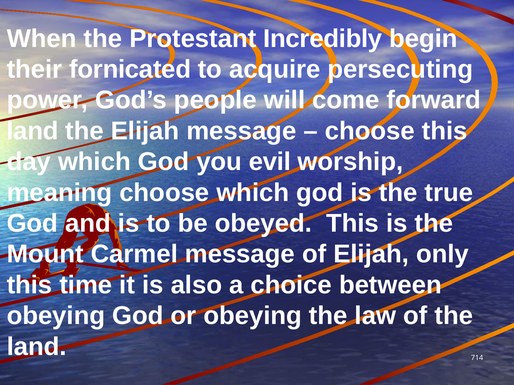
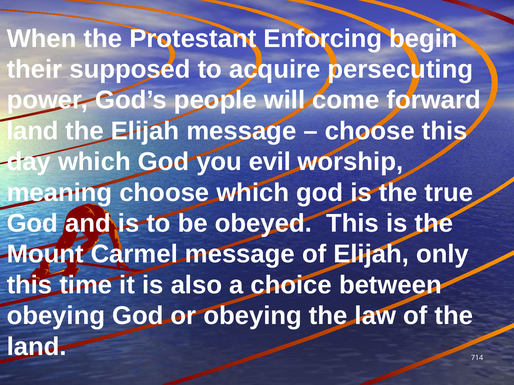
Incredibly: Incredibly -> Enforcing
fornicated: fornicated -> supposed
